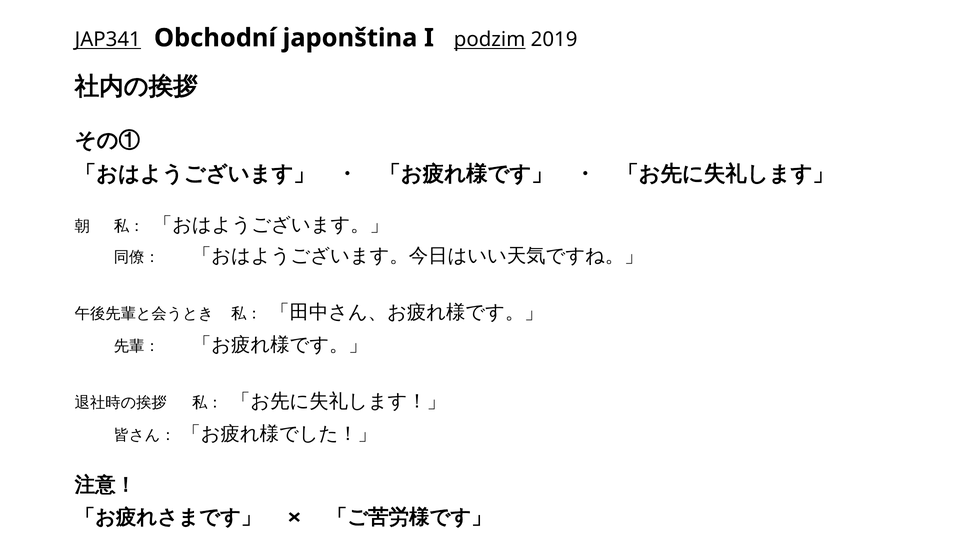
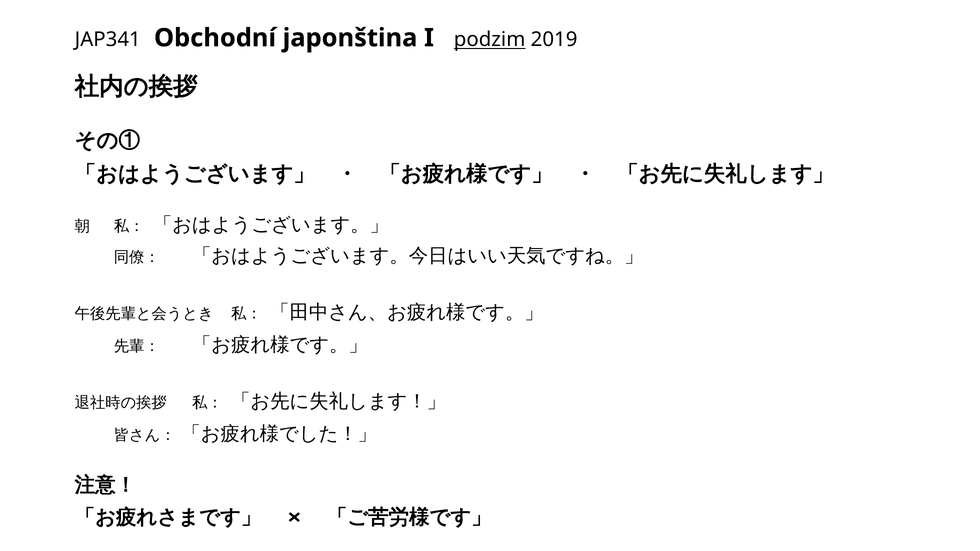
JAP341 underline: present -> none
